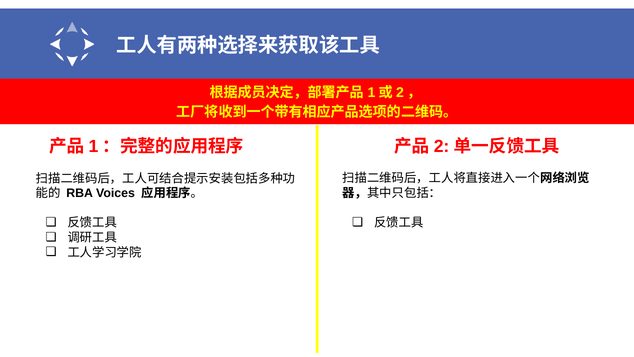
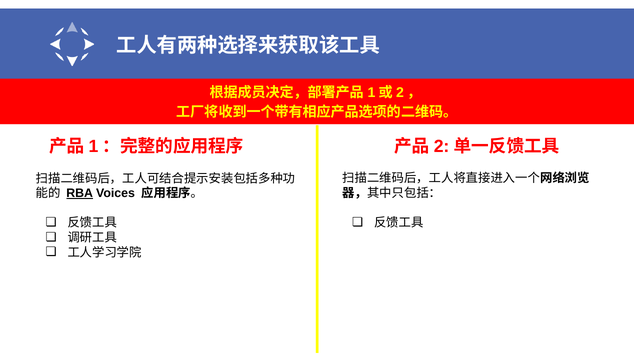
RBA underline: none -> present
